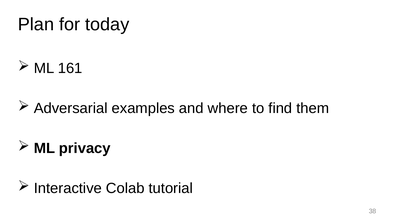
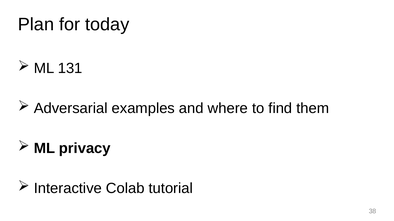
161: 161 -> 131
